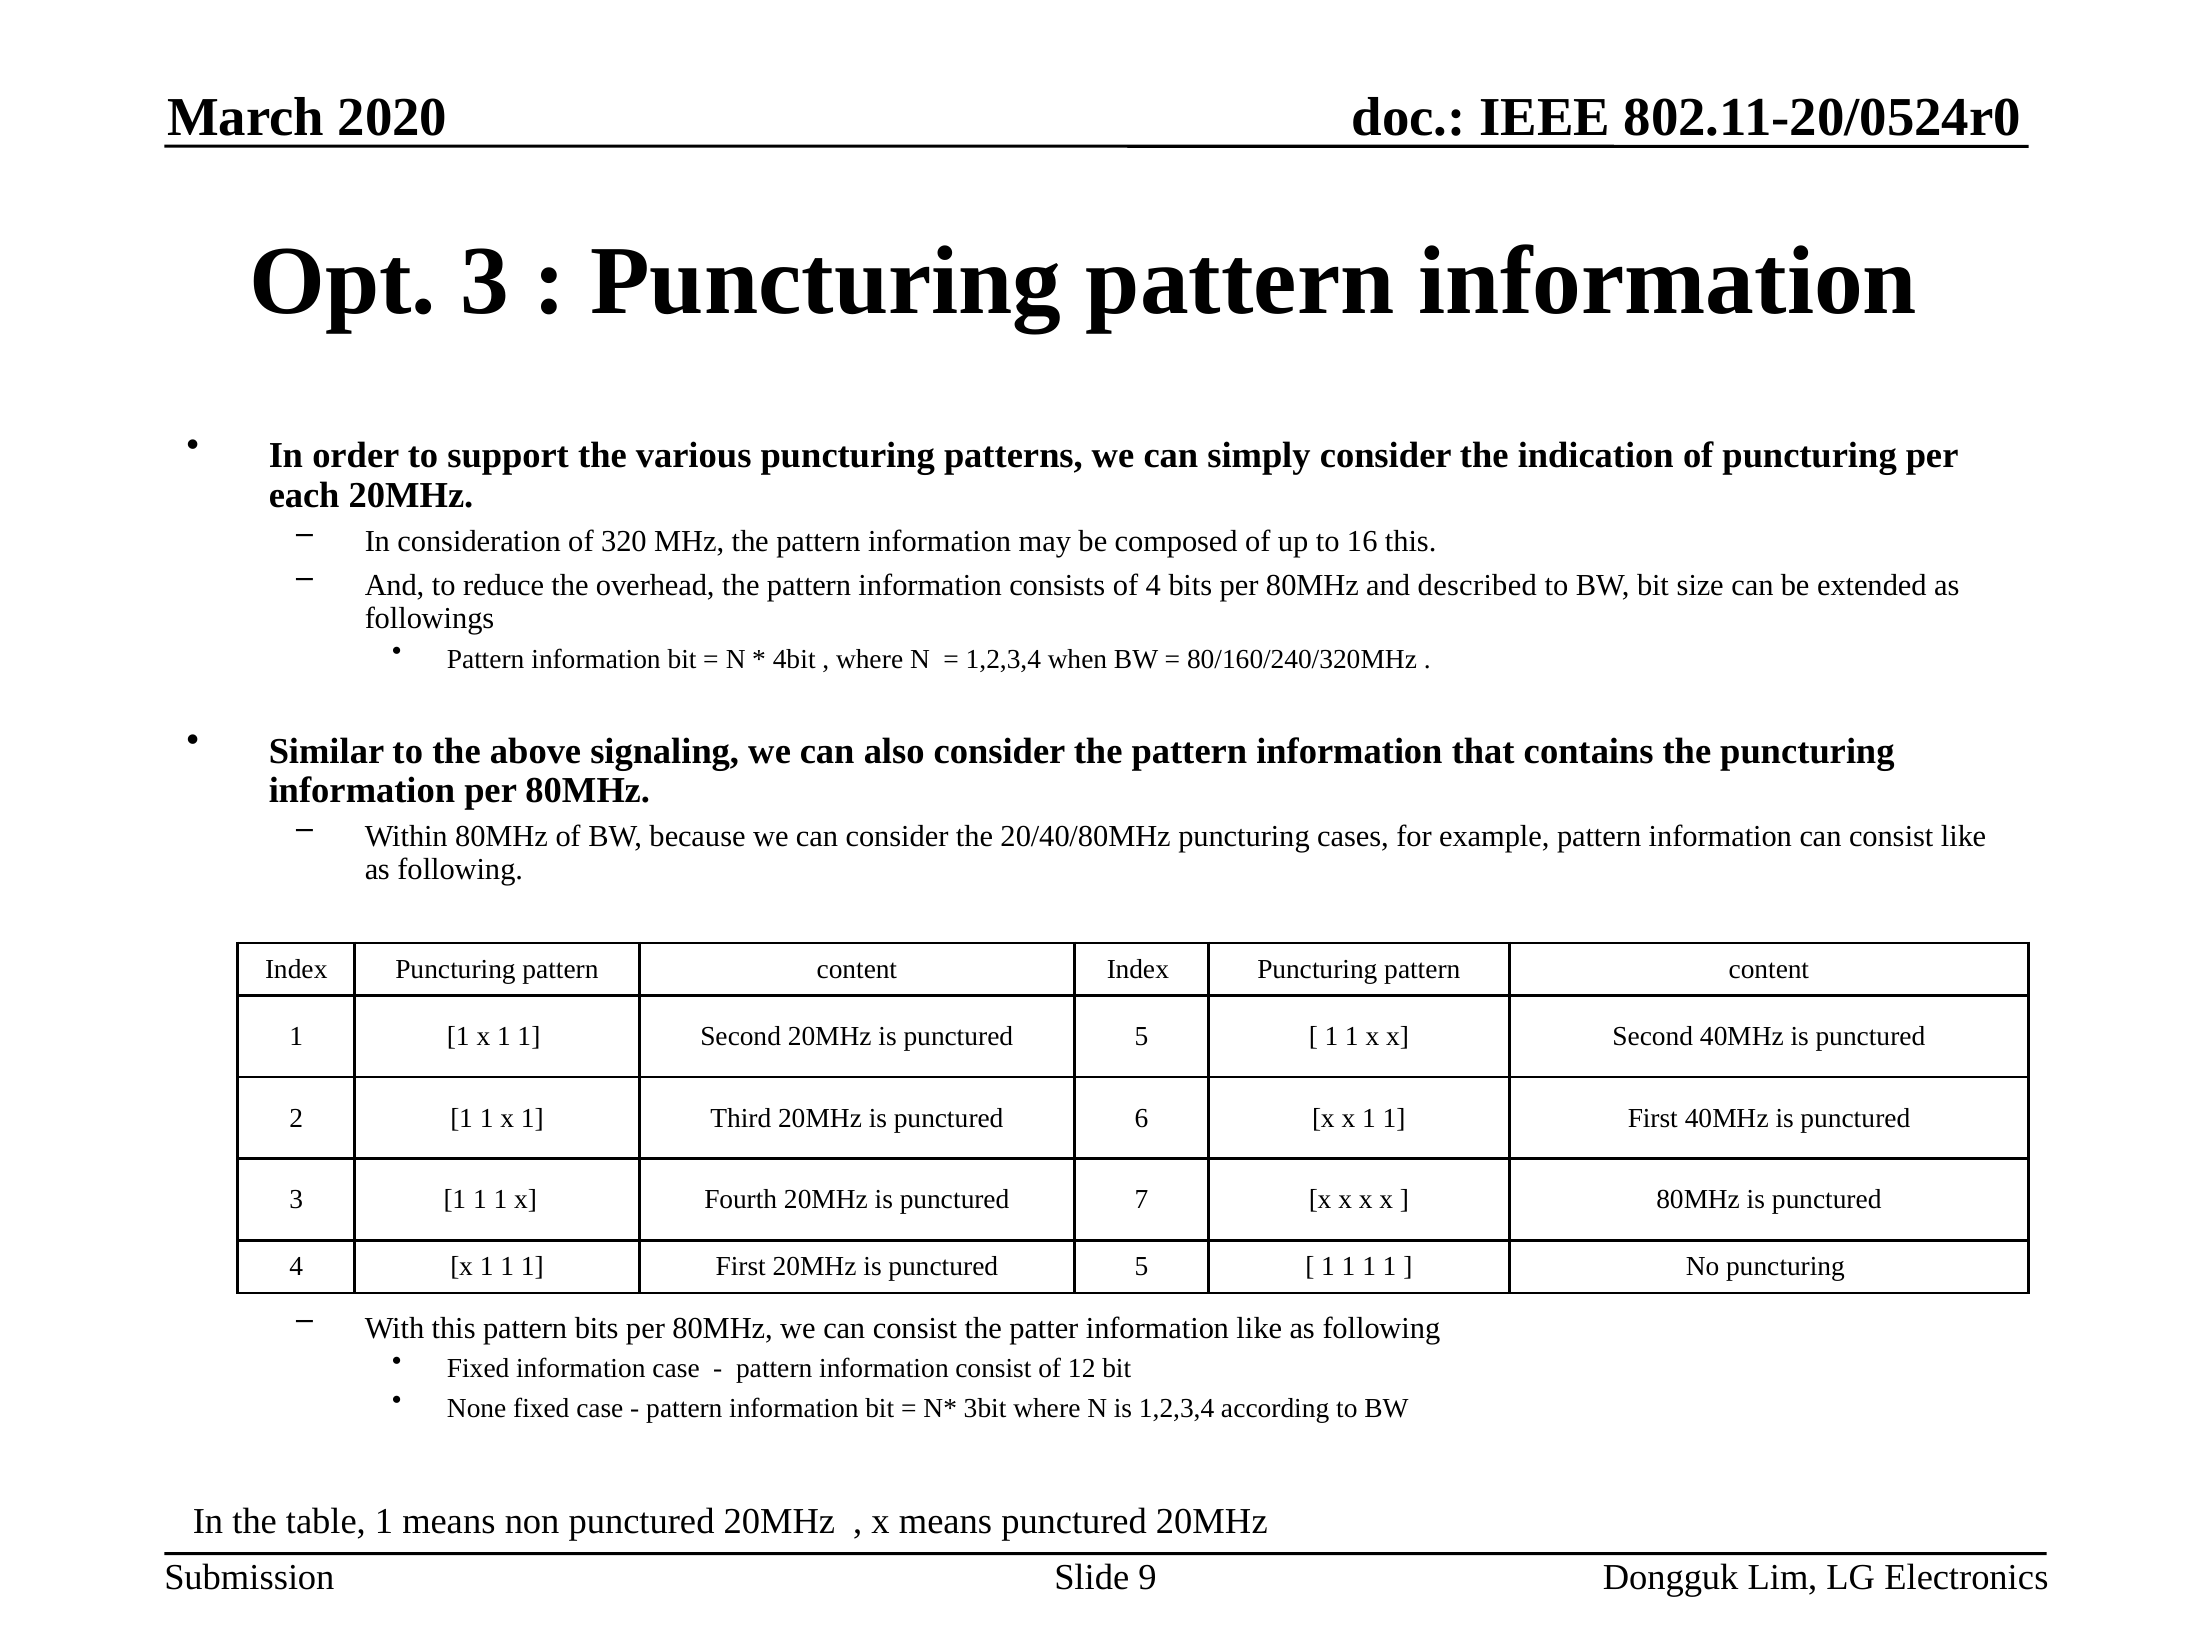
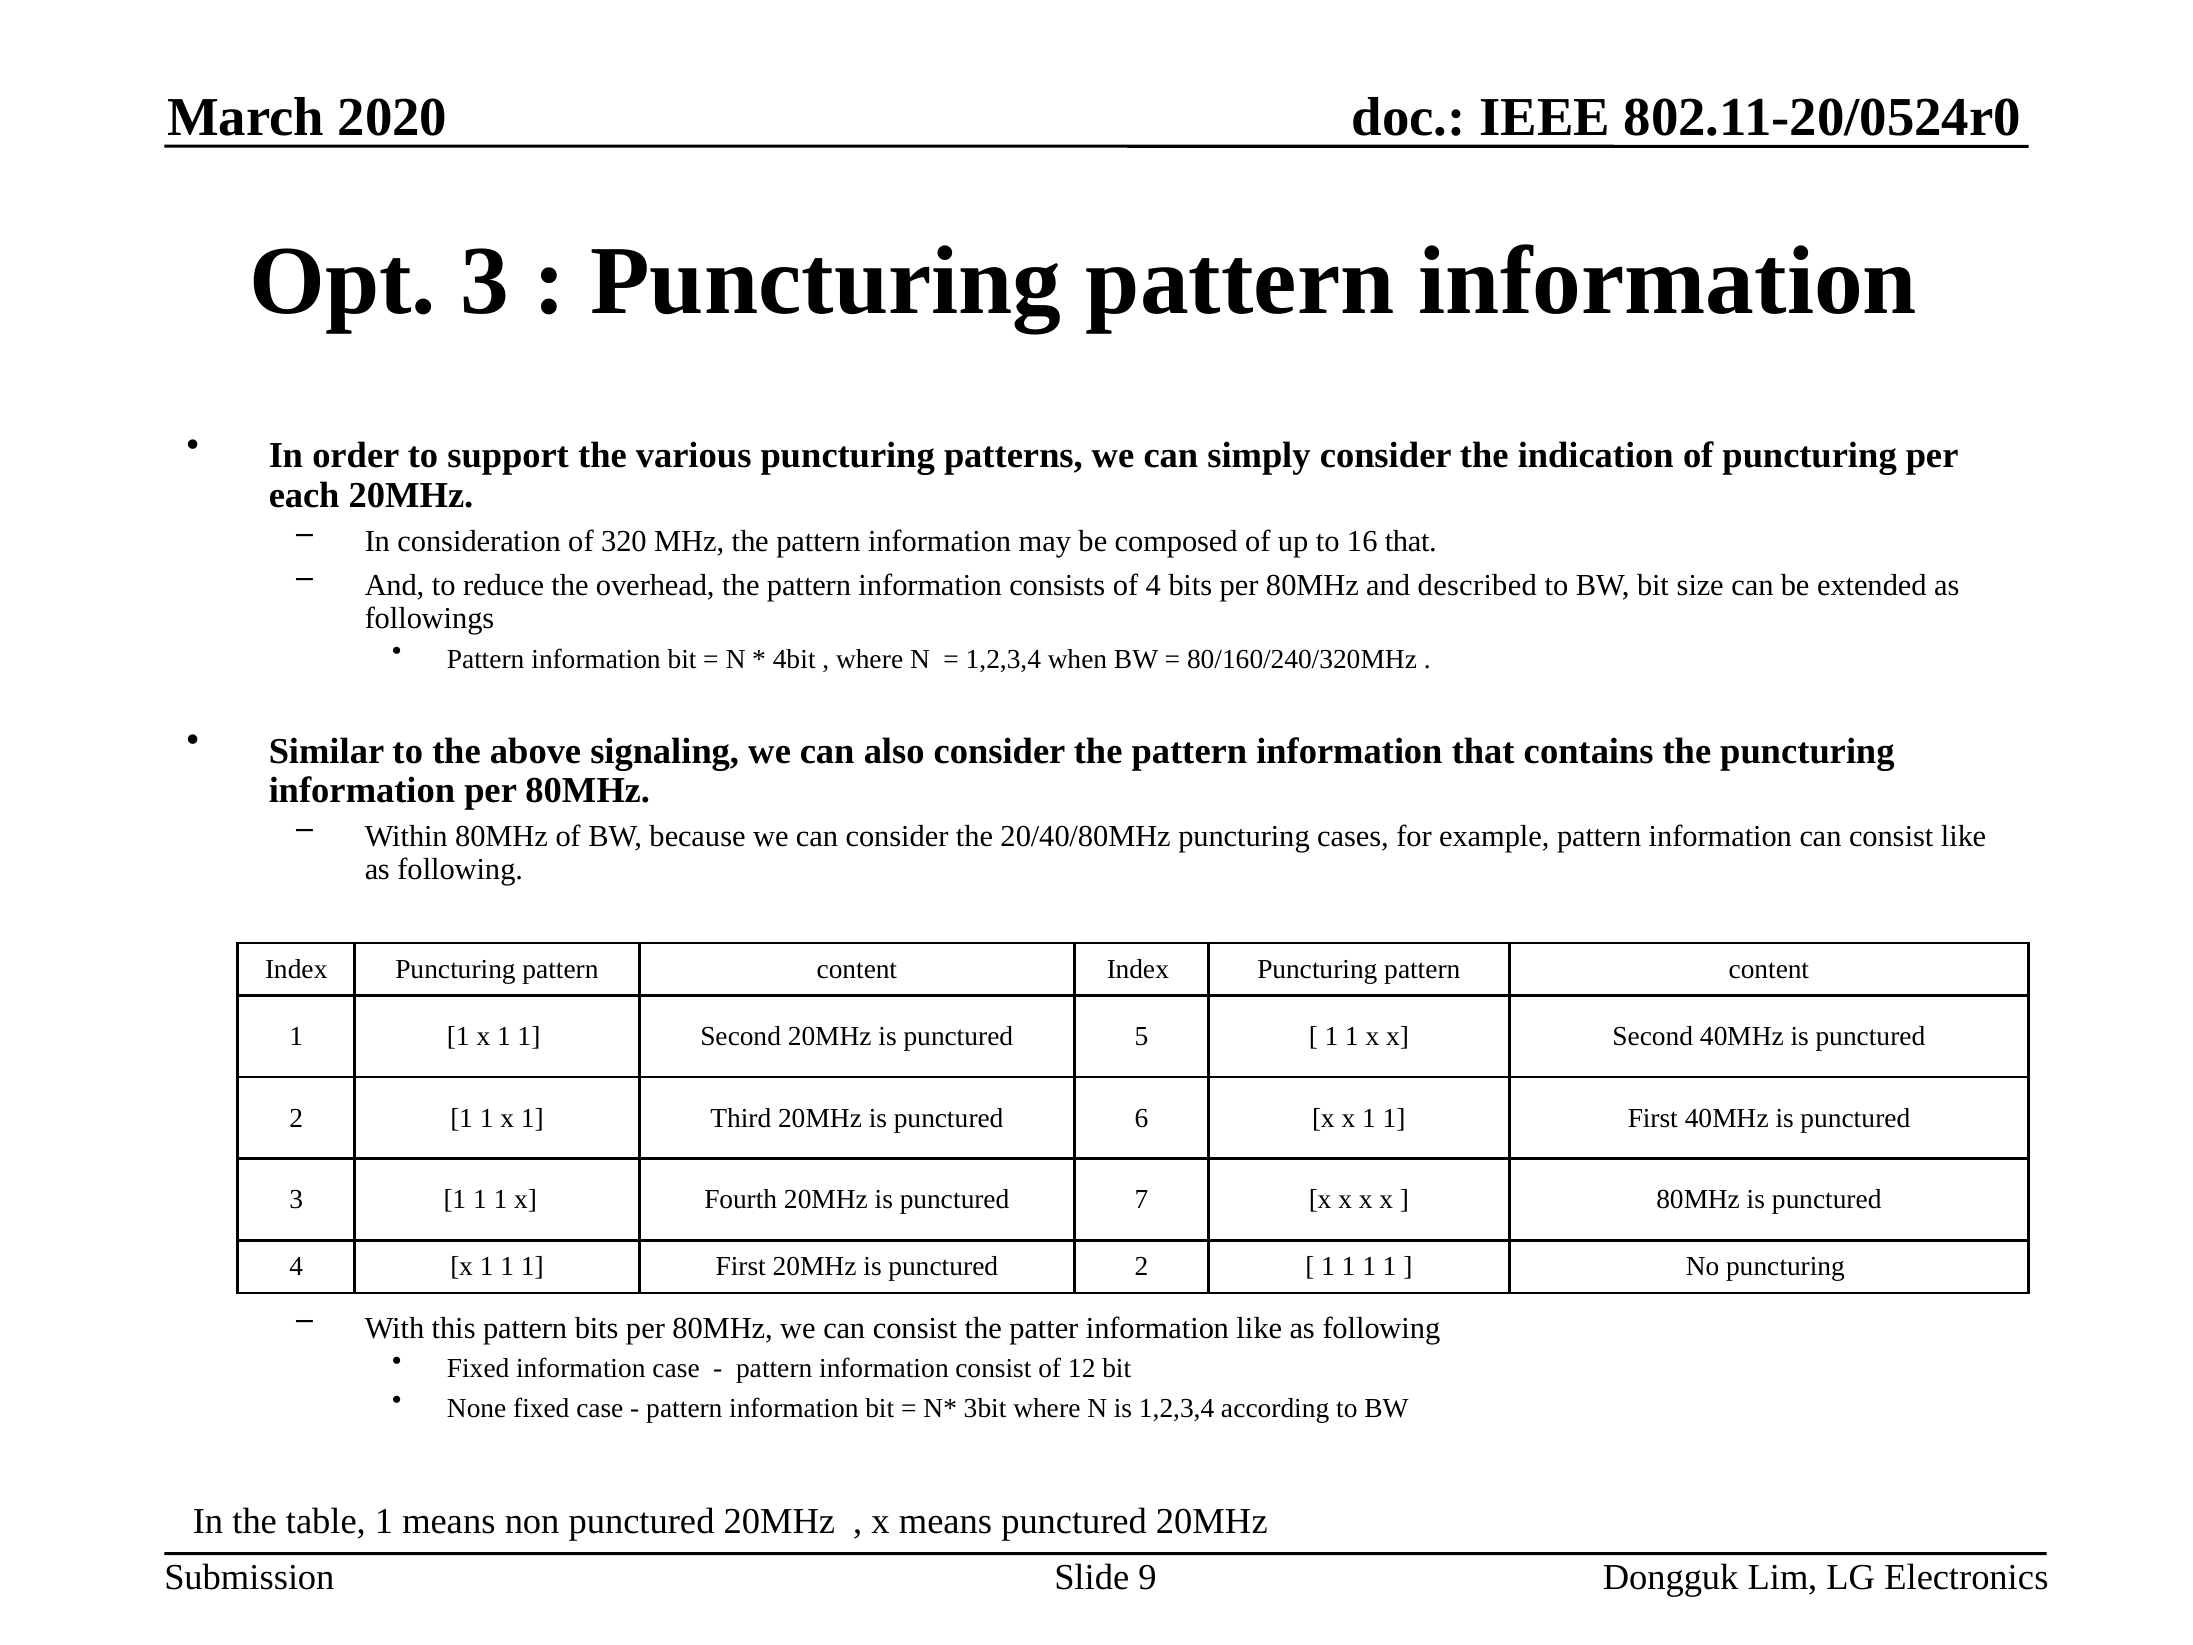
16 this: this -> that
5 at (1141, 1267): 5 -> 2
